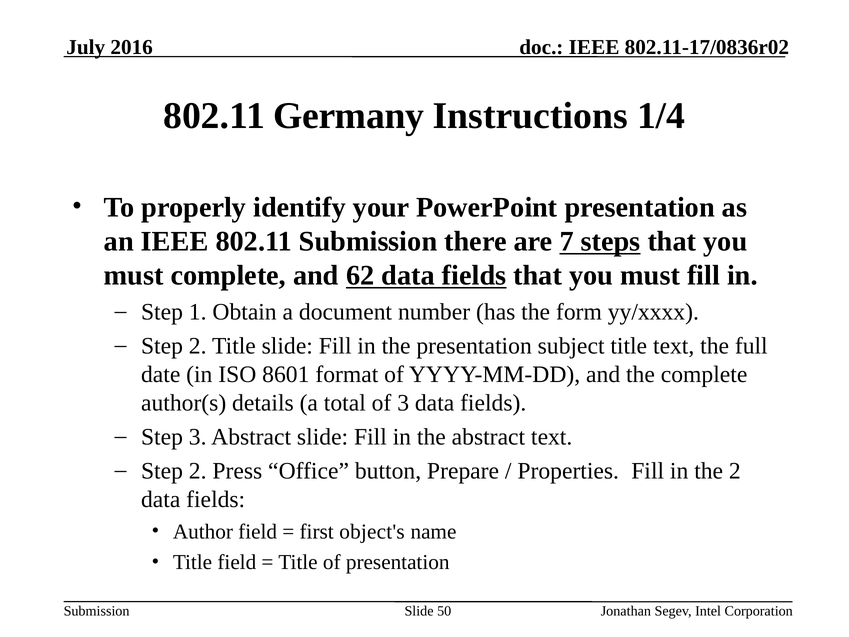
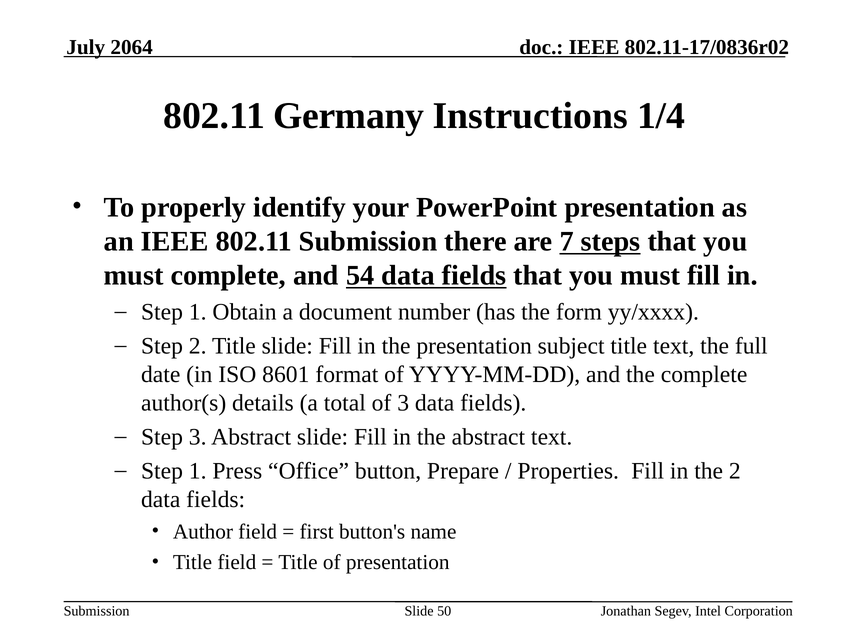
2016: 2016 -> 2064
62: 62 -> 54
2 at (198, 471): 2 -> 1
object's: object's -> button's
